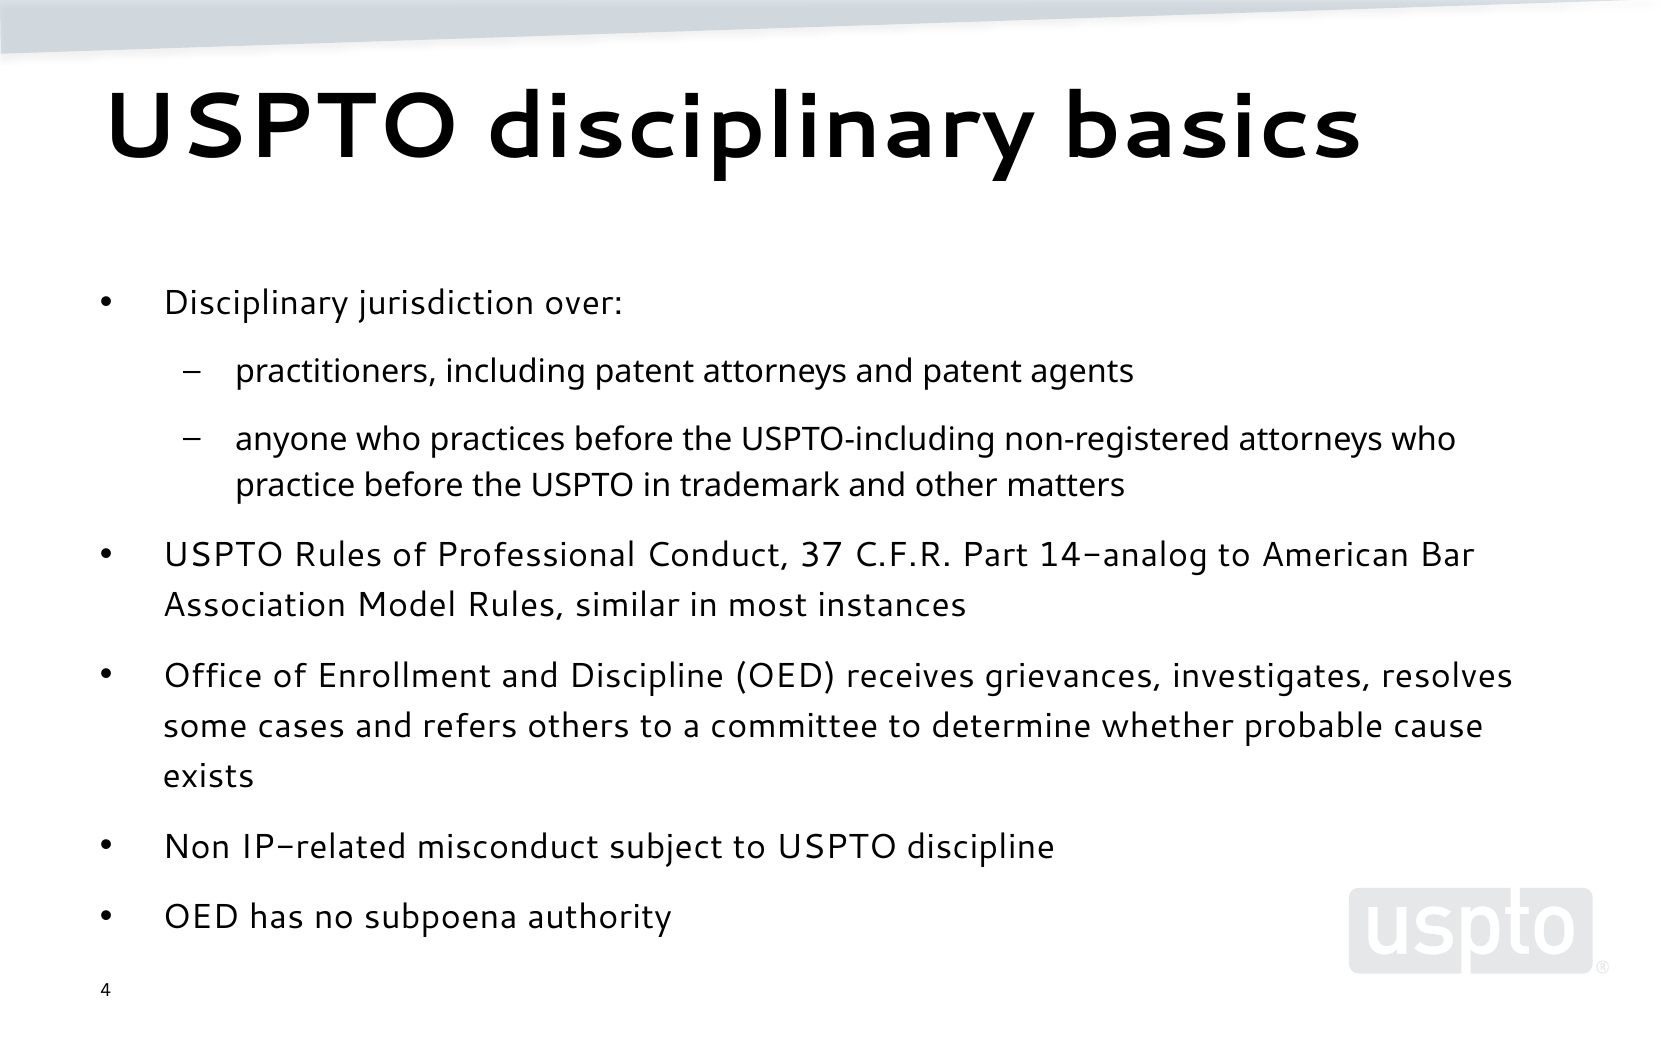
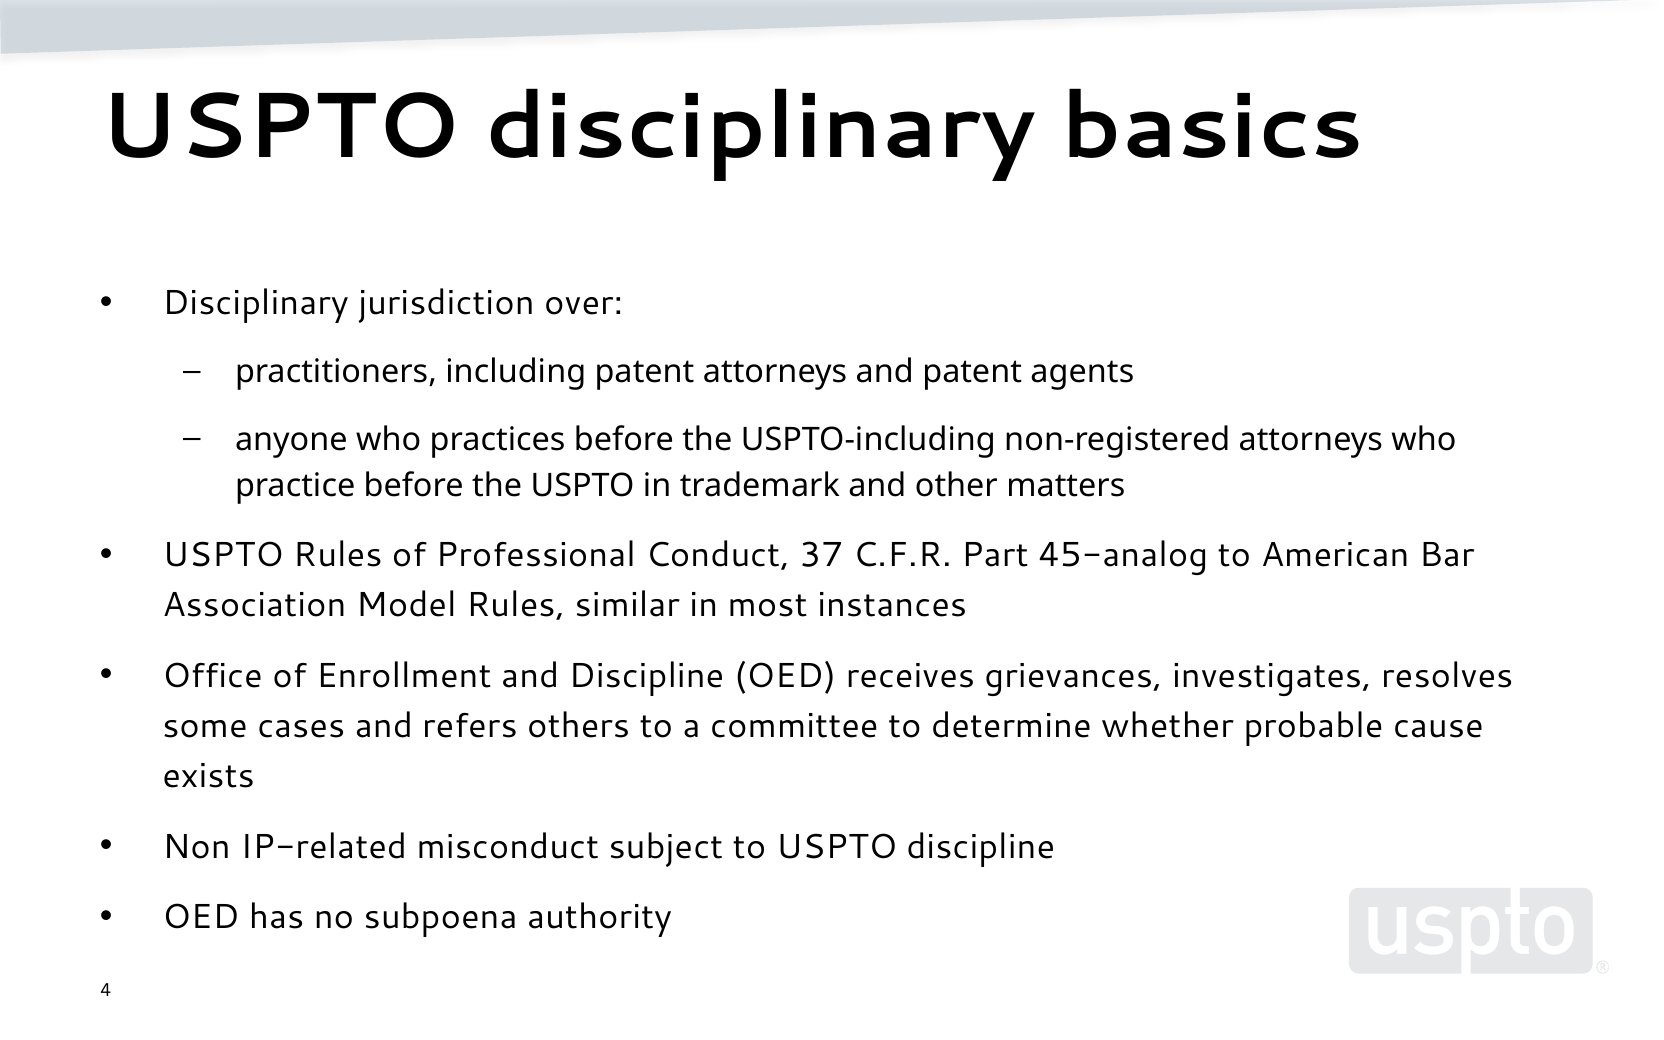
14-analog: 14-analog -> 45-analog
